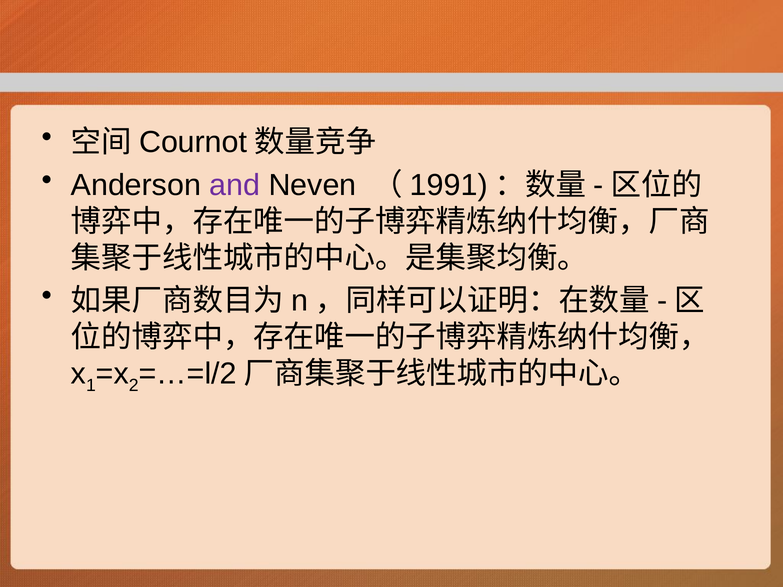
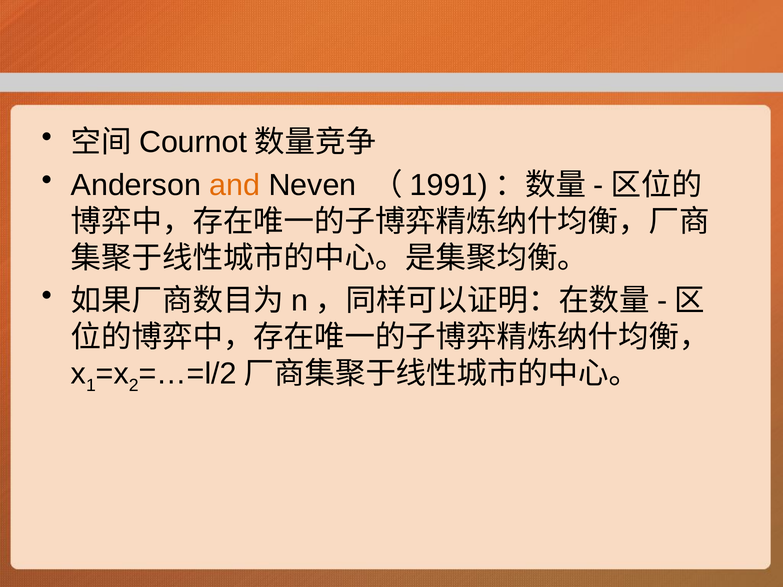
and colour: purple -> orange
